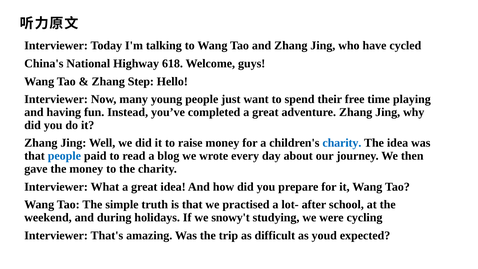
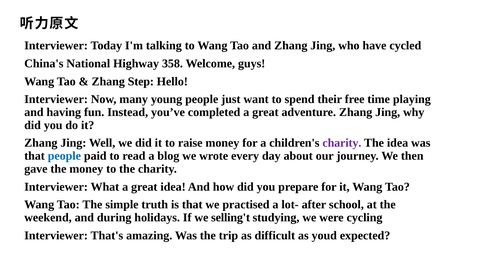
618: 618 -> 358
charity at (342, 143) colour: blue -> purple
snowy't: snowy't -> selling't
